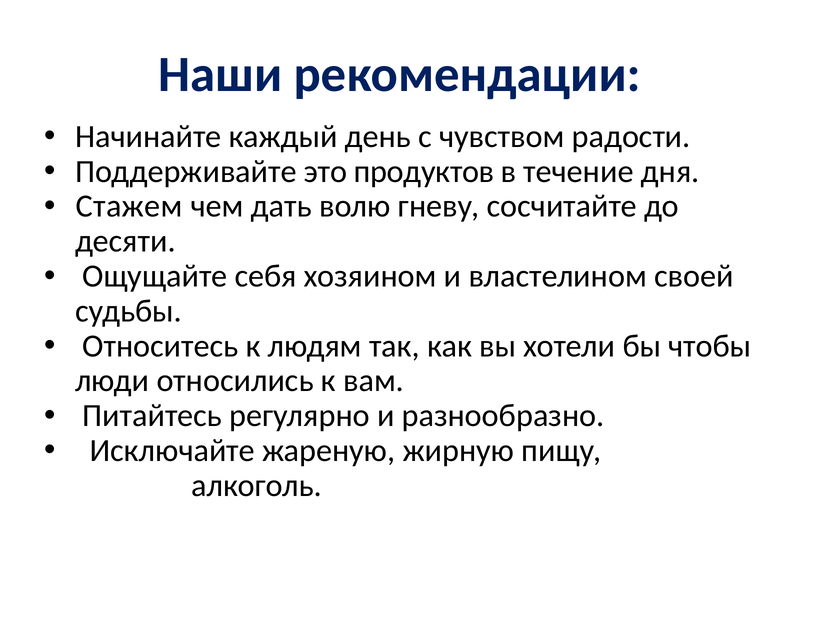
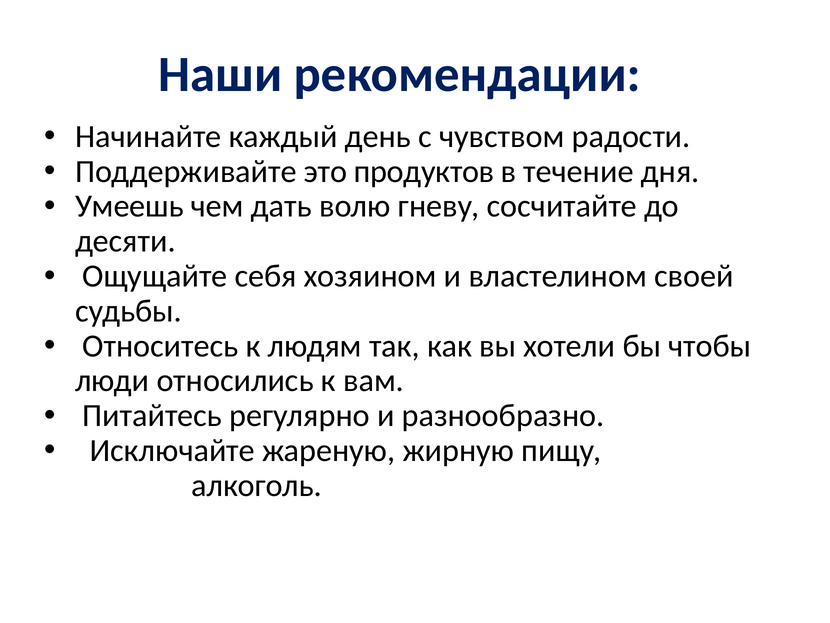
Стажем: Стажем -> Умеешь
